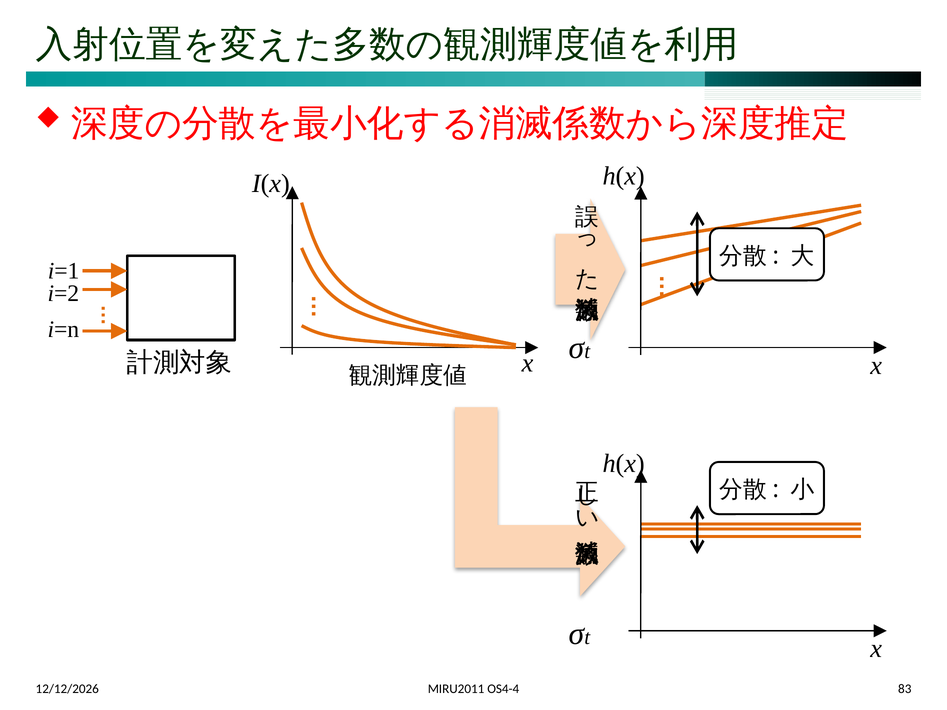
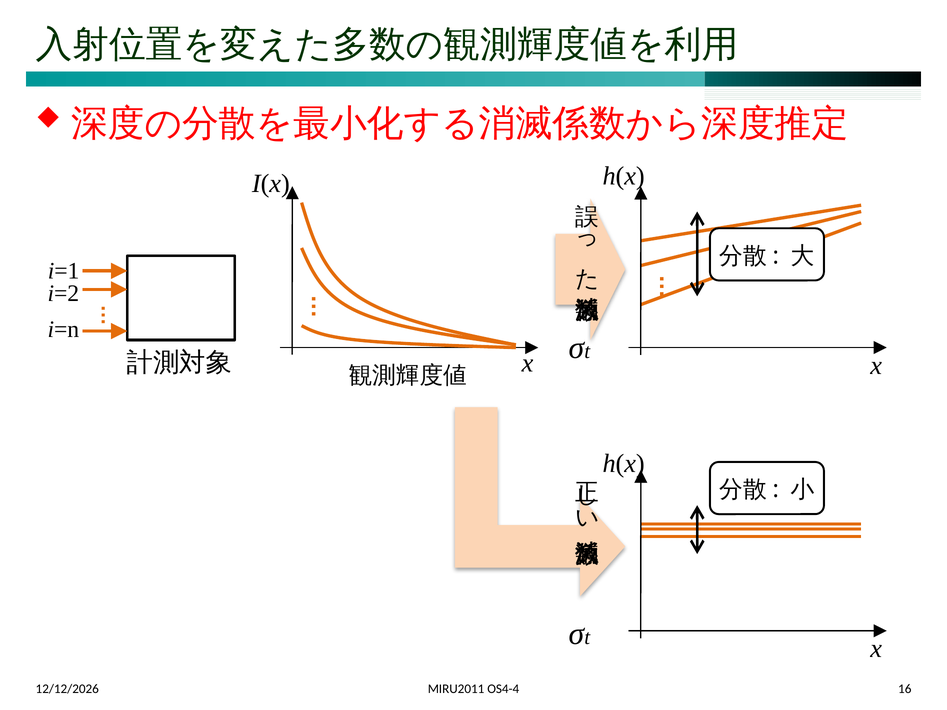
83: 83 -> 16
